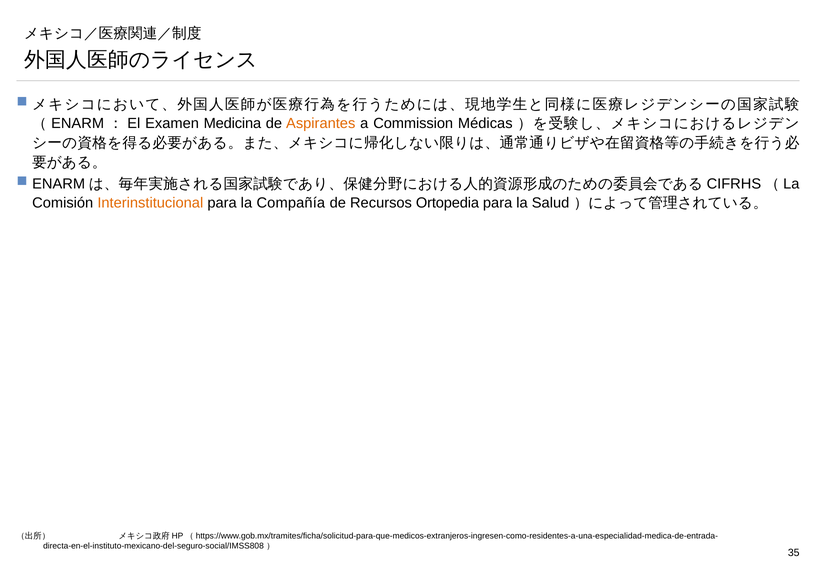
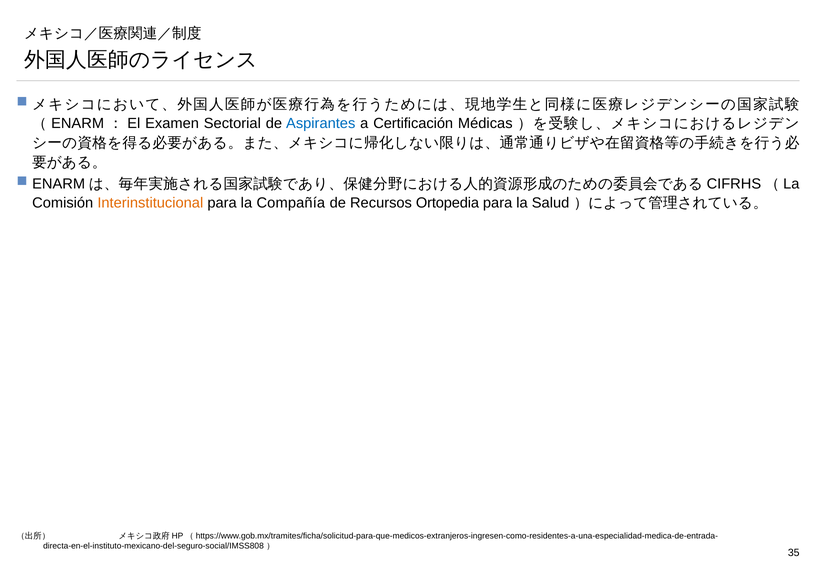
Medicina: Medicina -> Sectorial
Aspirantes colour: orange -> blue
Commission: Commission -> Certificación
